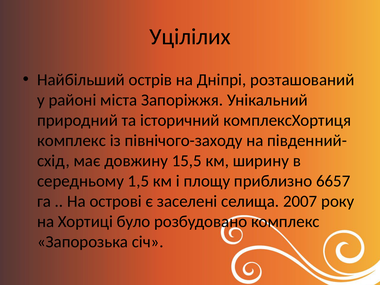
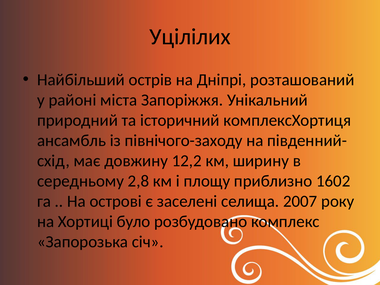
комплекс at (71, 141): комплекс -> ансамбль
15,5: 15,5 -> 12,2
1,5: 1,5 -> 2,8
6657: 6657 -> 1602
